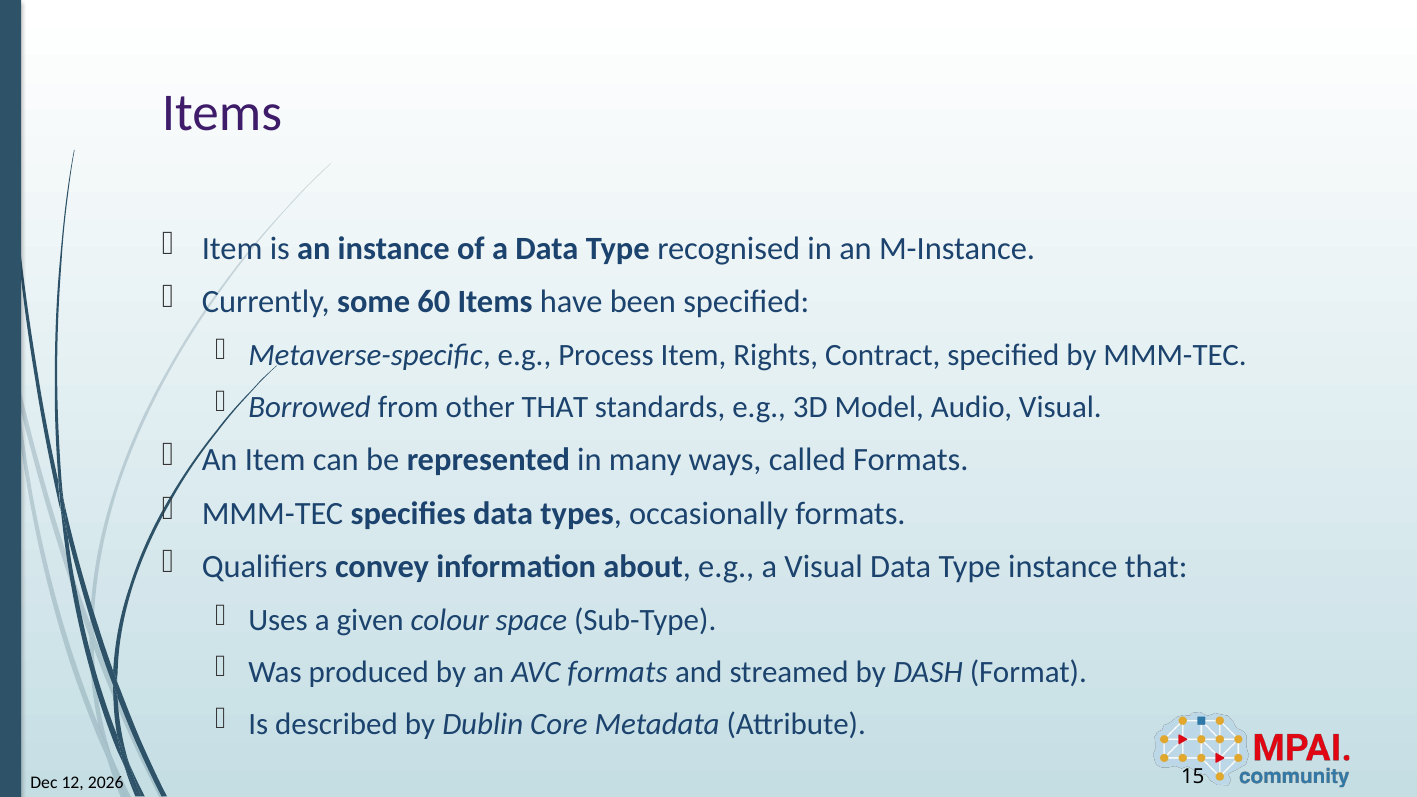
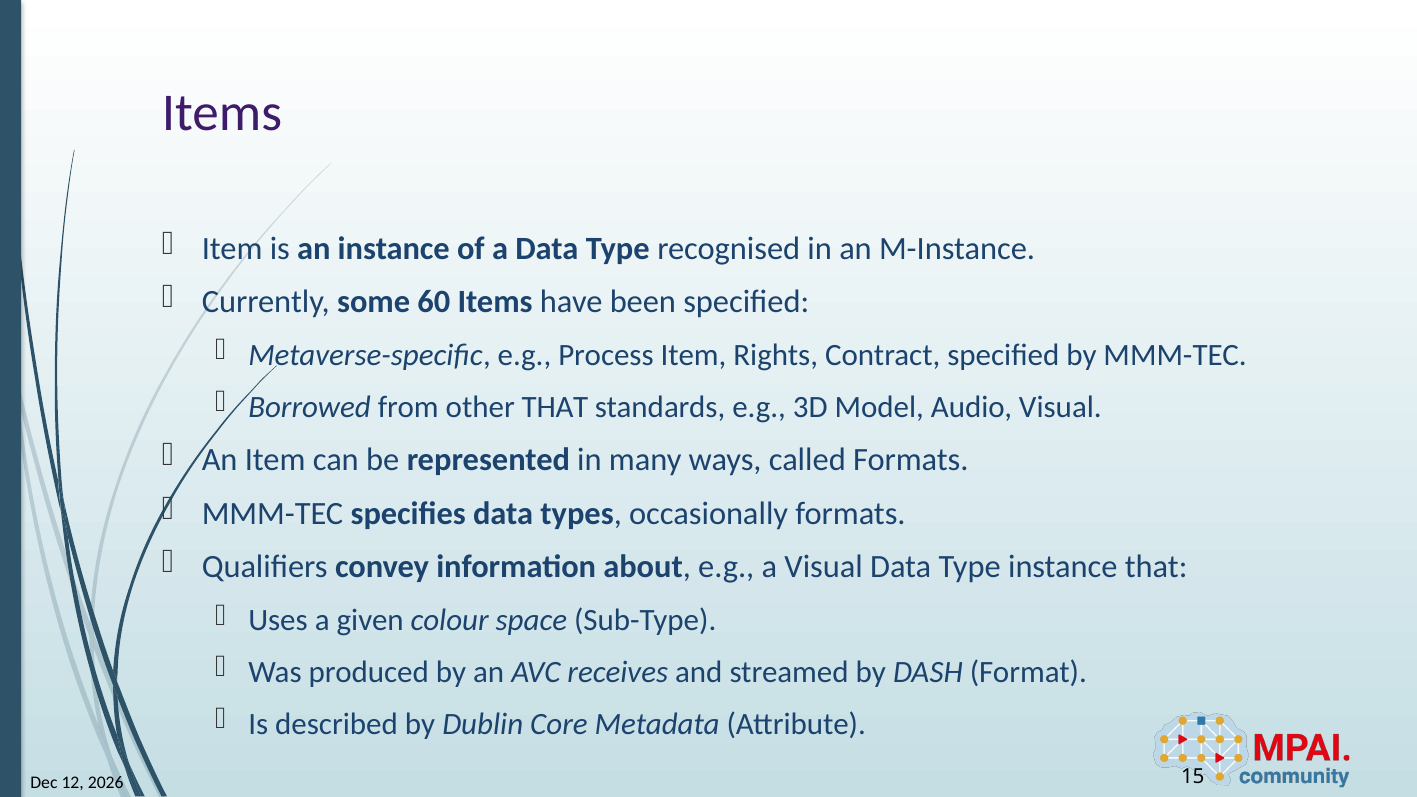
AVC formats: formats -> receives
